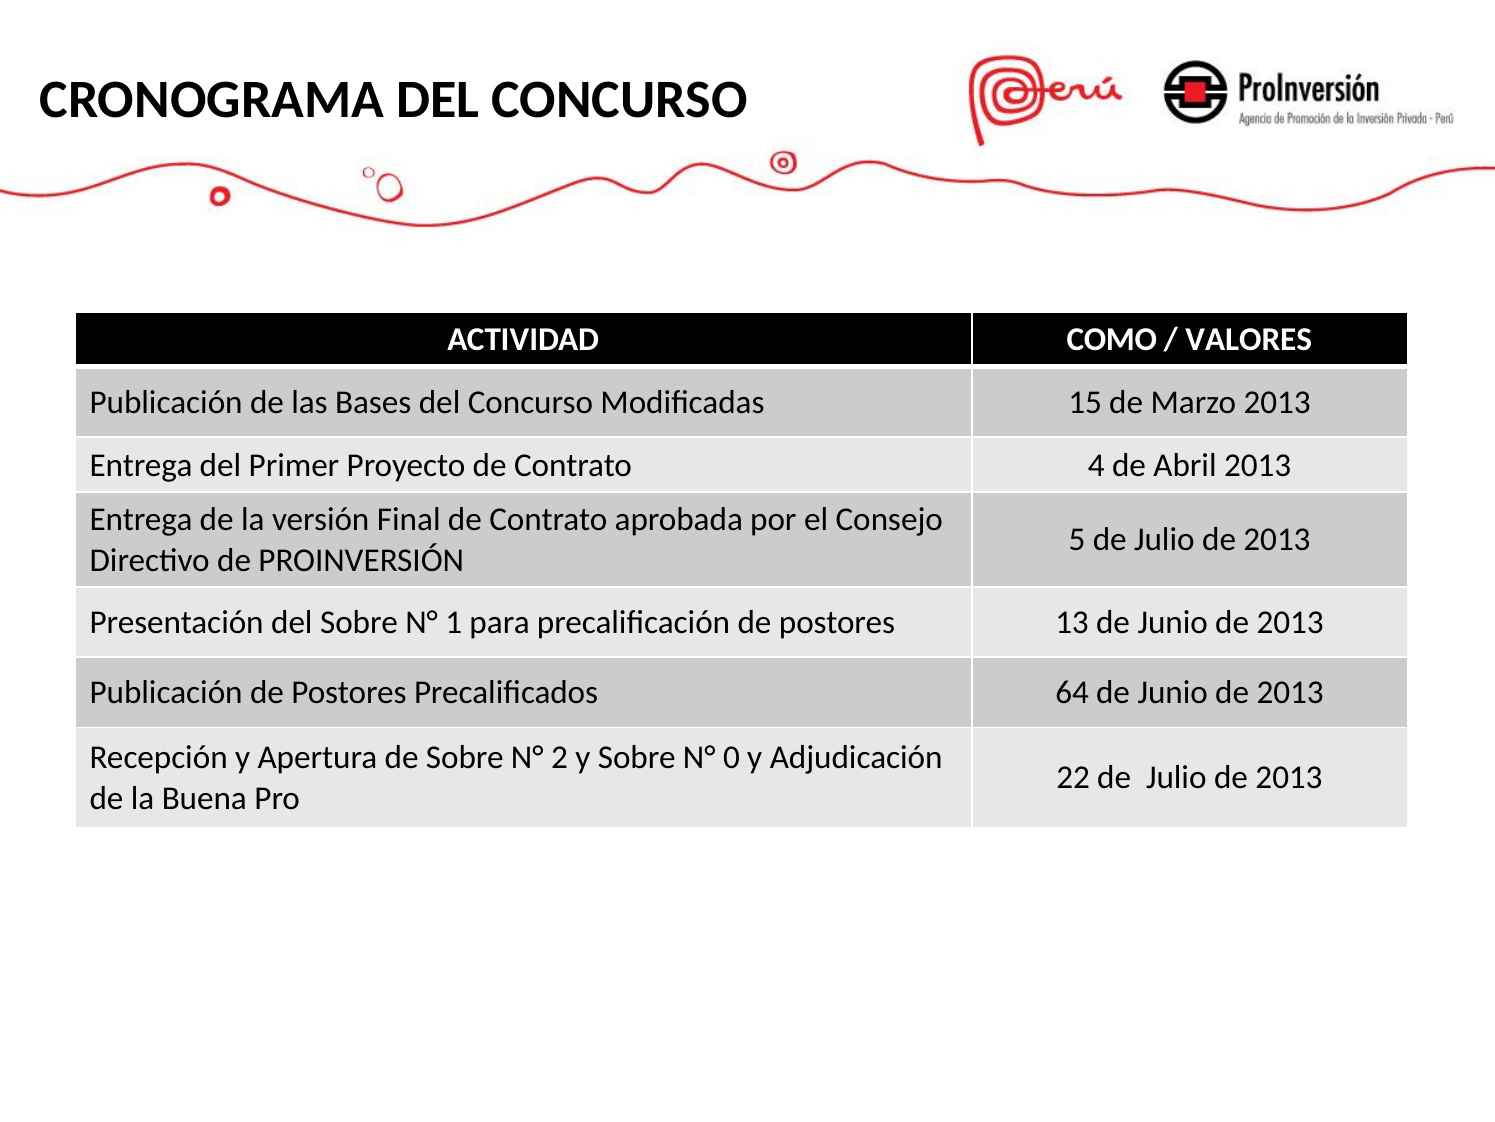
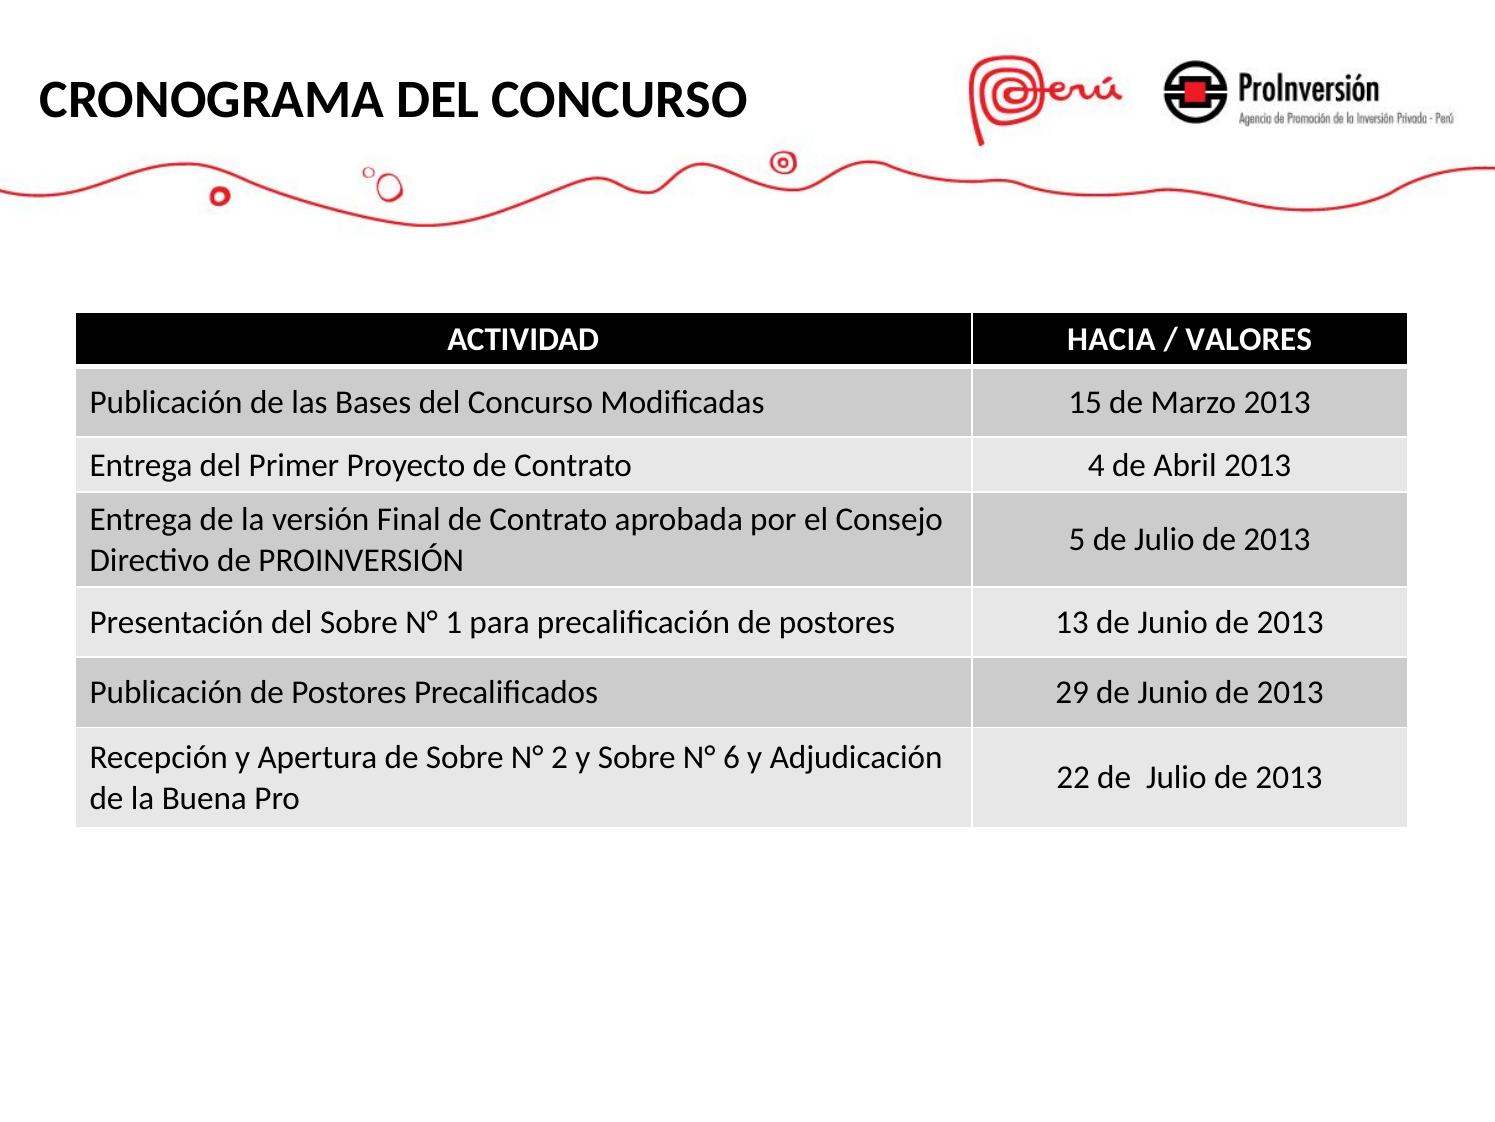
COMO: COMO -> HACIA
64: 64 -> 29
0: 0 -> 6
